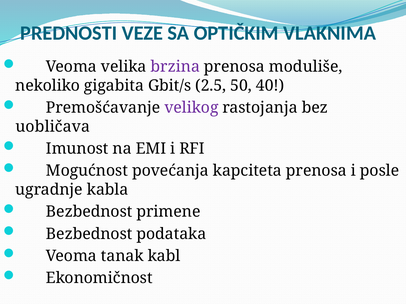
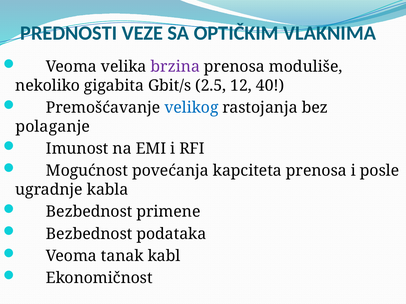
50: 50 -> 12
velikog colour: purple -> blue
uobličava: uobličava -> polaganje
